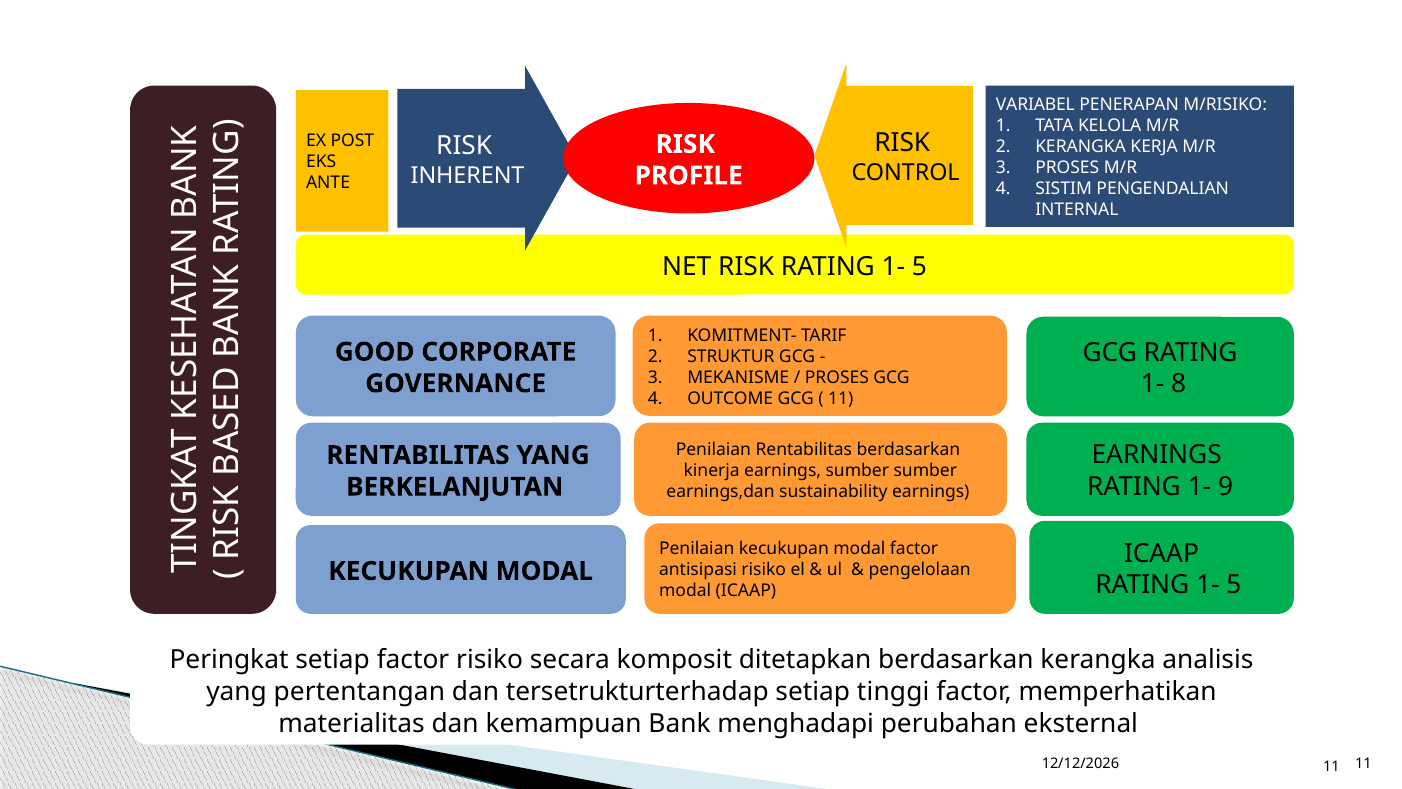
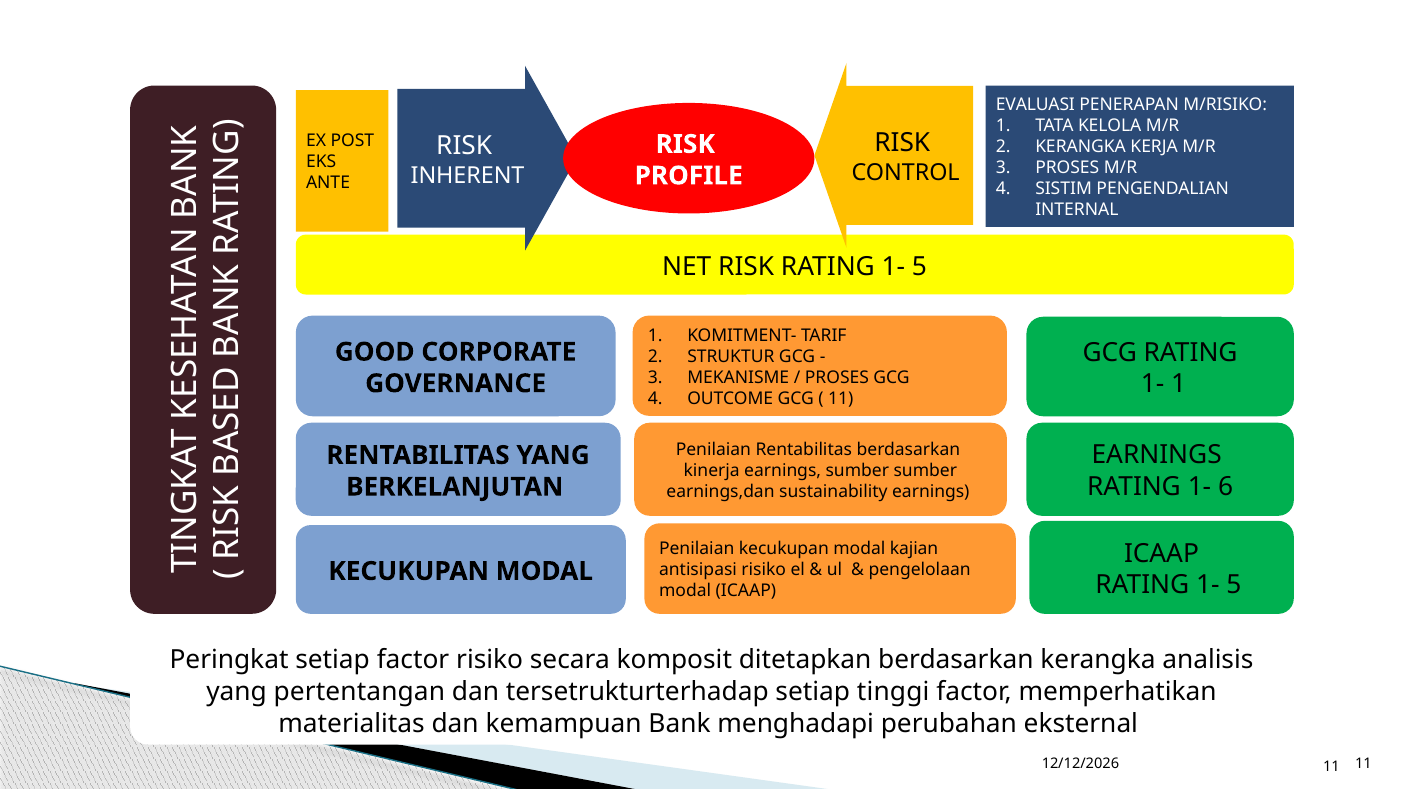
VARIABEL: VARIABEL -> EVALUASI
1- 8: 8 -> 1
9: 9 -> 6
modal factor: factor -> kajian
